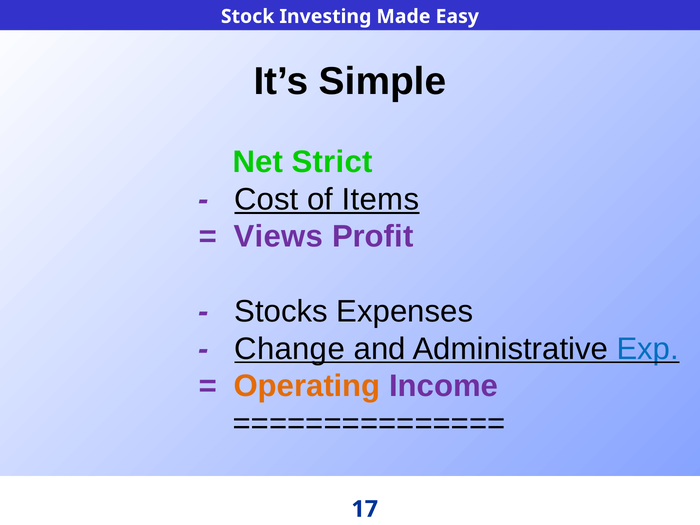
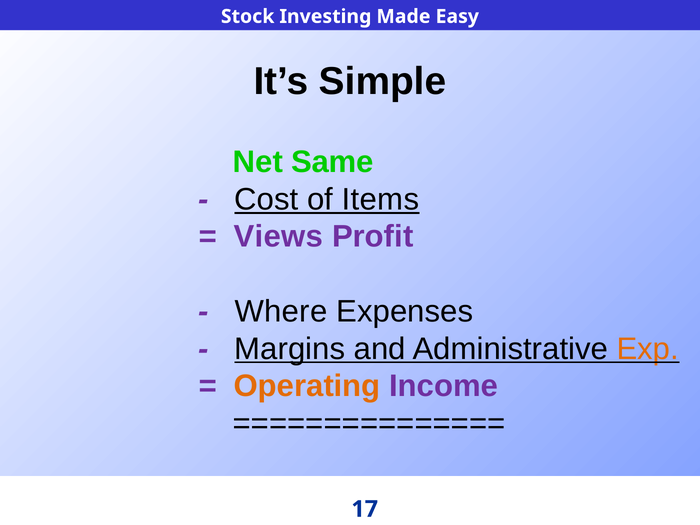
Strict: Strict -> Same
Stocks: Stocks -> Where
Change: Change -> Margins
Exp colour: blue -> orange
